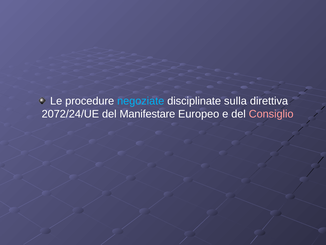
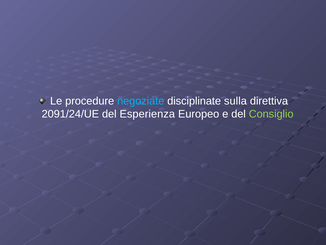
2072/24/UE: 2072/24/UE -> 2091/24/UE
Manifestare: Manifestare -> Esperienza
Consiglio colour: pink -> light green
